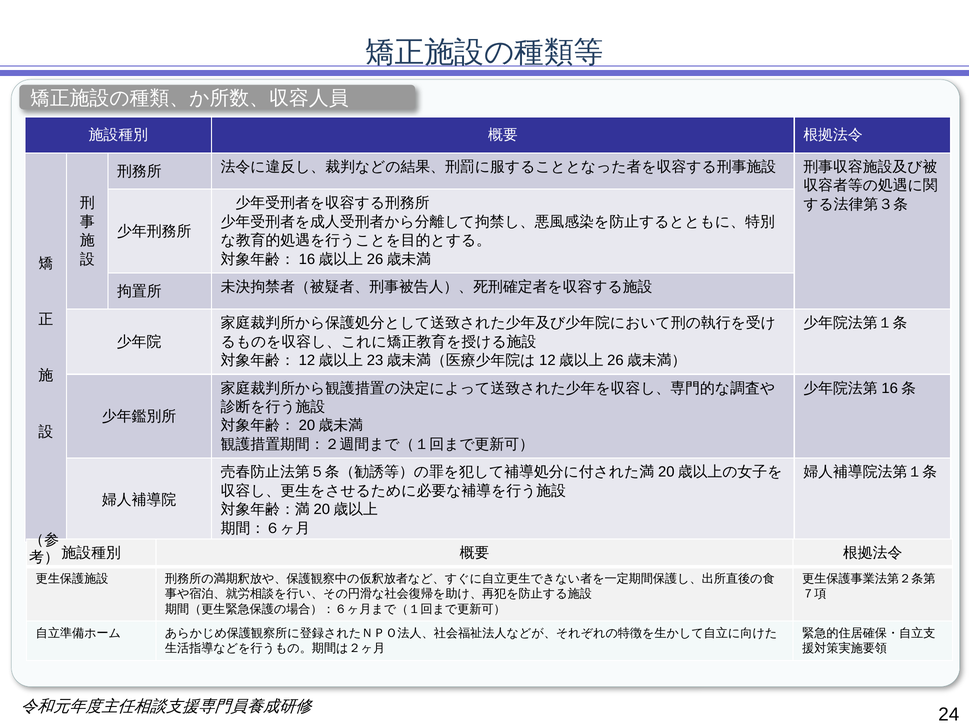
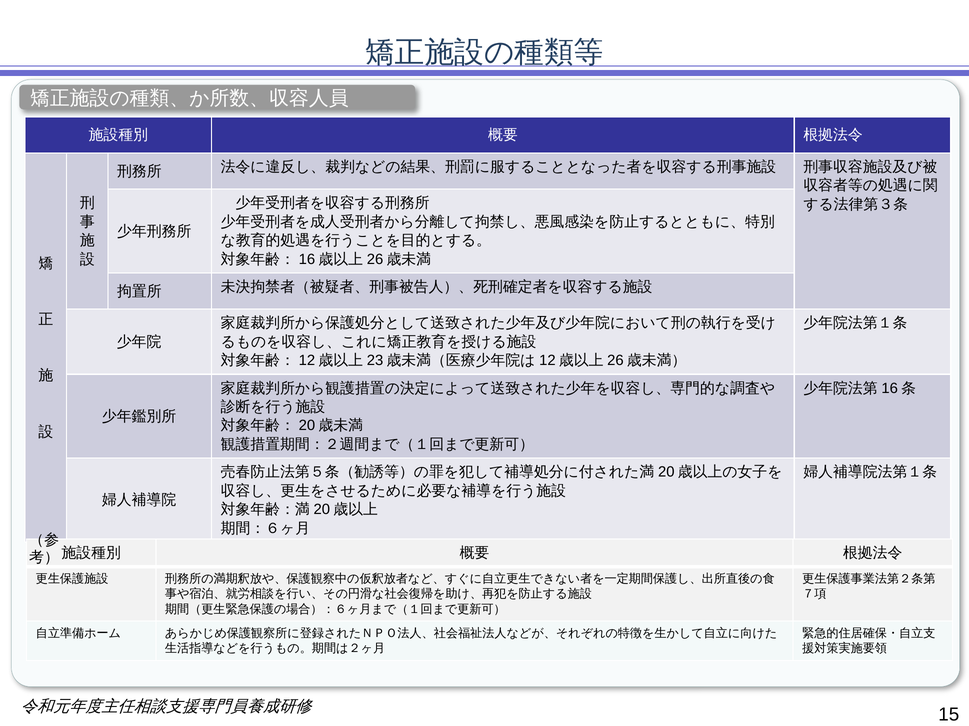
24: 24 -> 15
